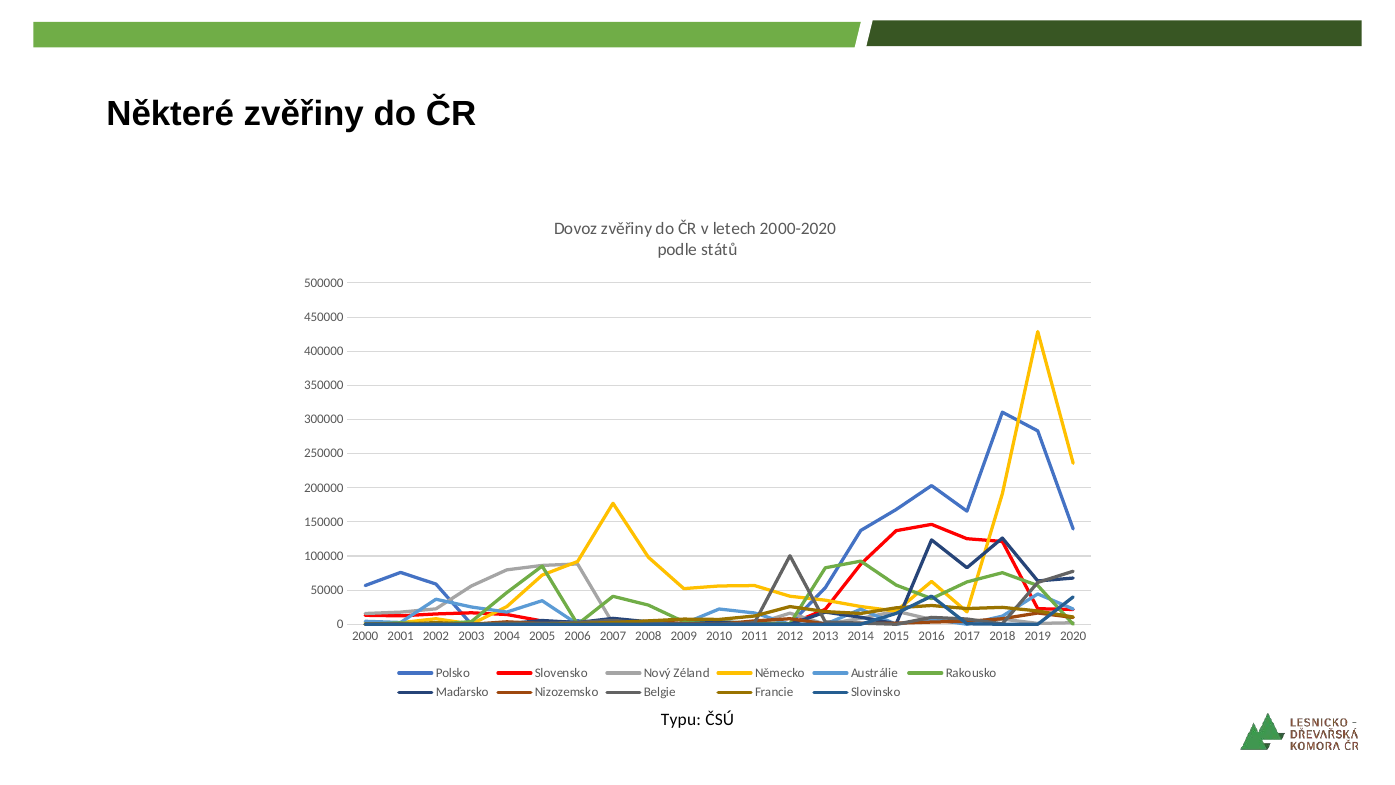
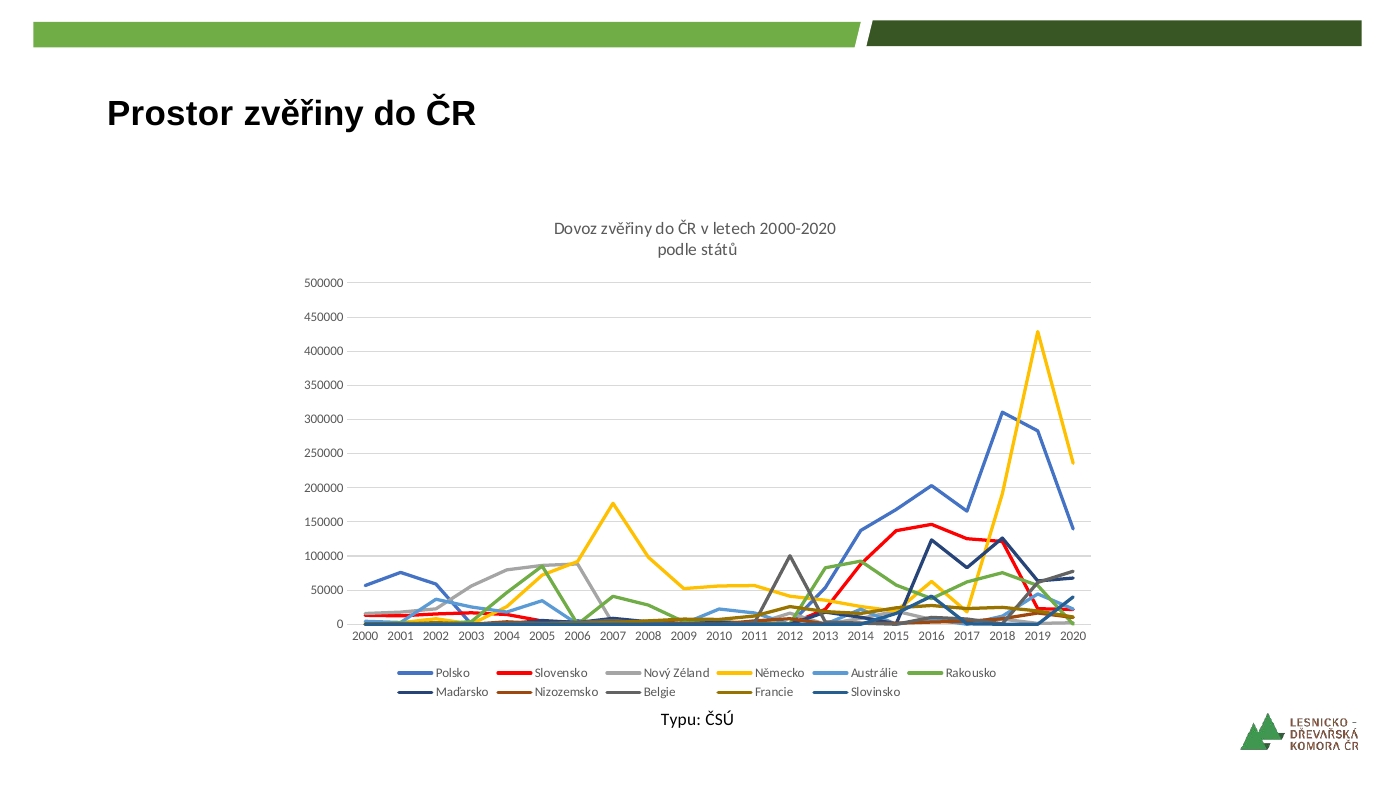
Některé: Některé -> Prostor
